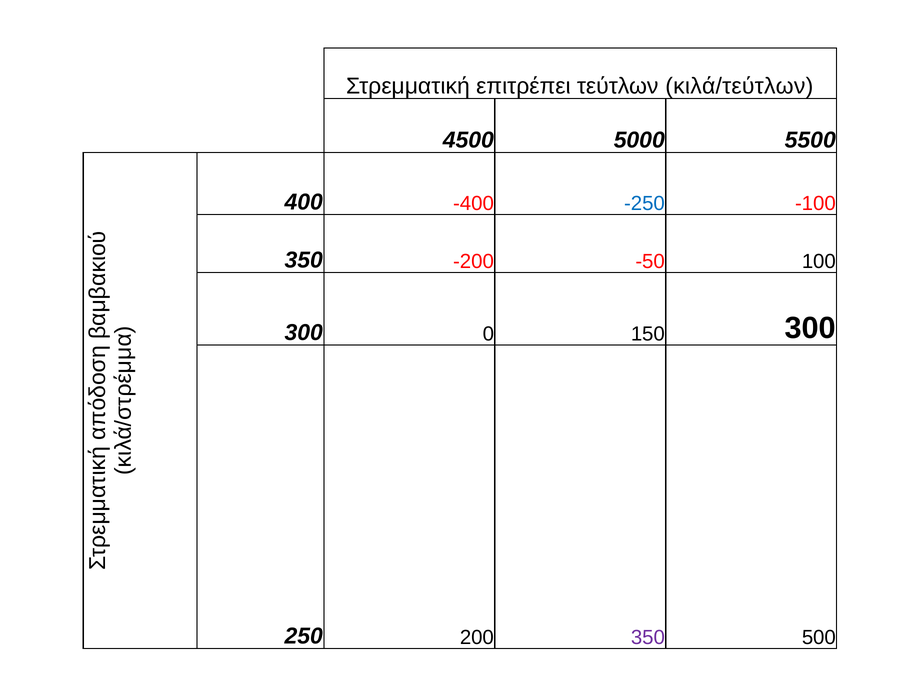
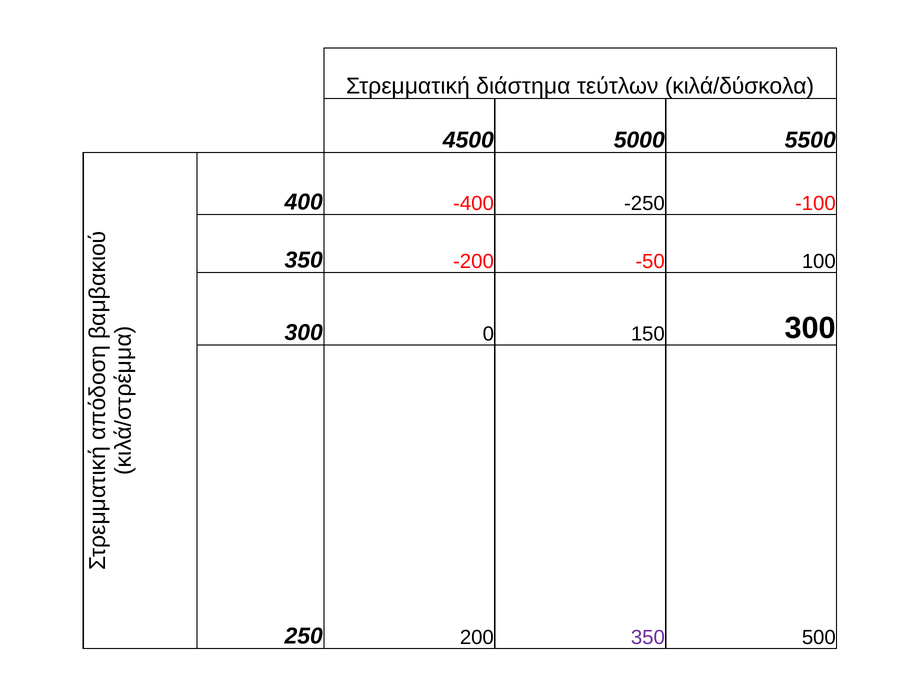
επιτρέπει: επιτρέπει -> διάστημα
κιλά/τεύτλων: κιλά/τεύτλων -> κιλά/δύσκολα
-250 colour: blue -> black
